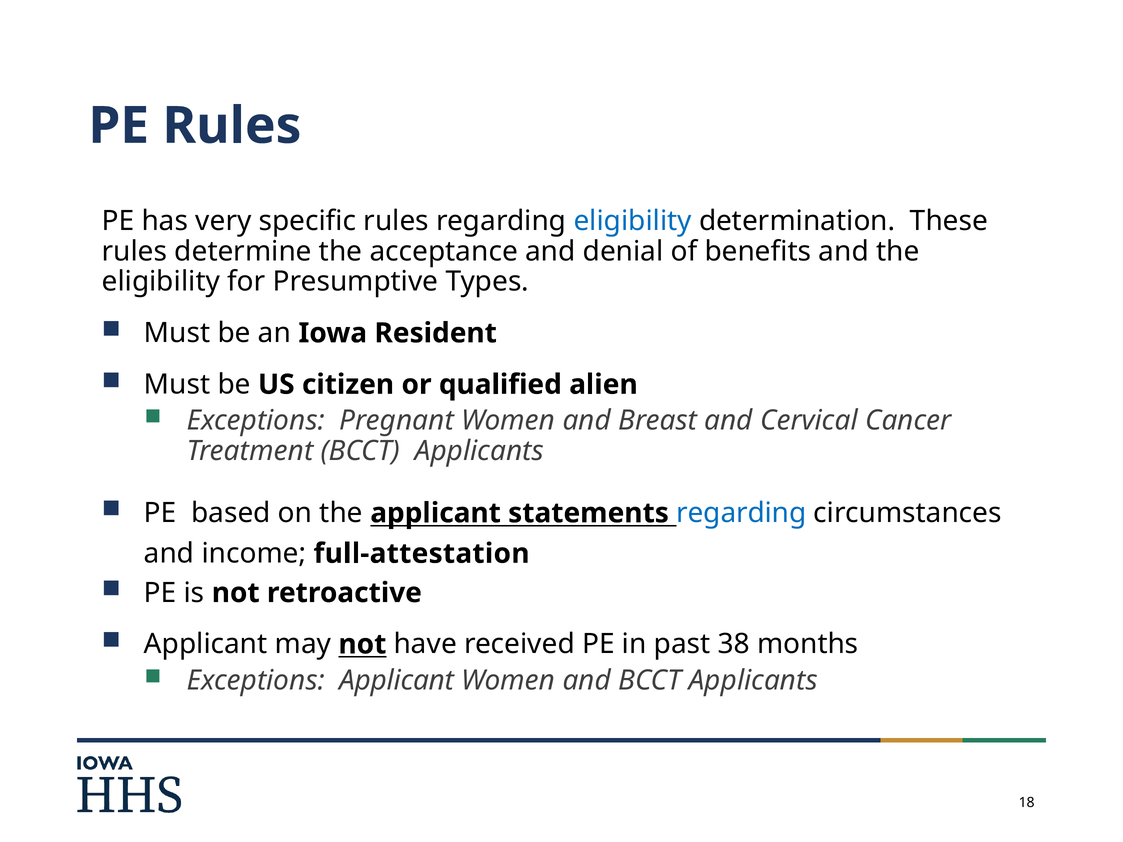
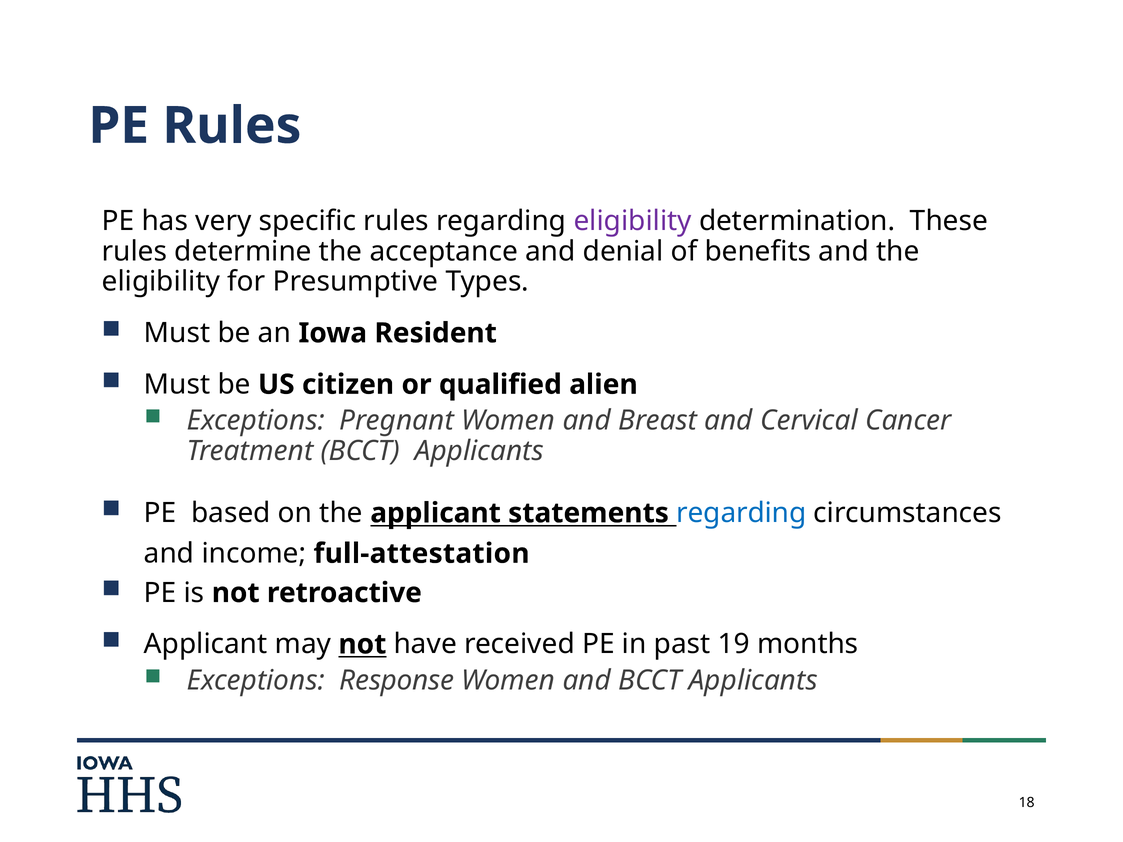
eligibility at (633, 221) colour: blue -> purple
38: 38 -> 19
Exceptions Applicant: Applicant -> Response
